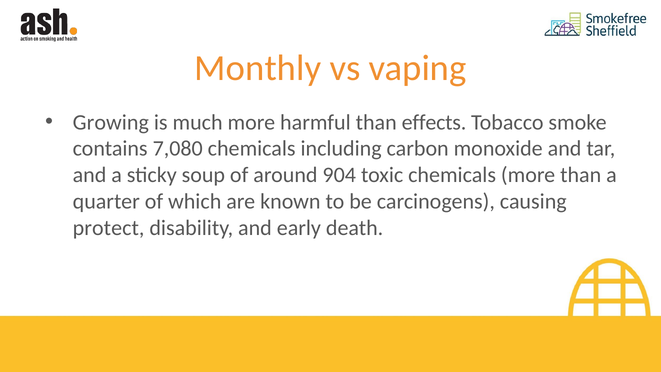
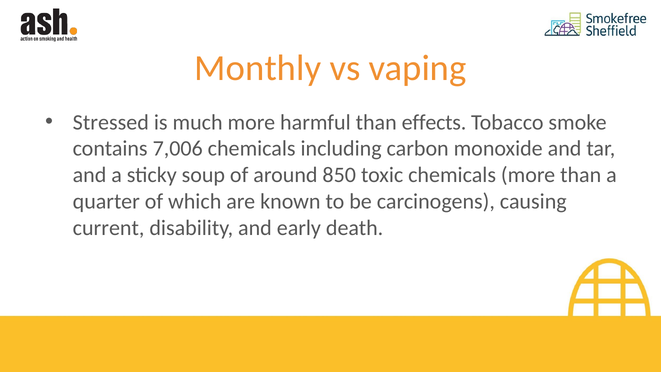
Growing: Growing -> Stressed
7,080: 7,080 -> 7,006
904: 904 -> 850
protect: protect -> current
